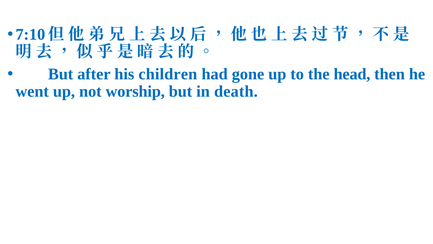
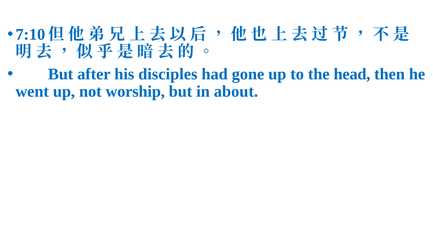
children: children -> disciples
death: death -> about
